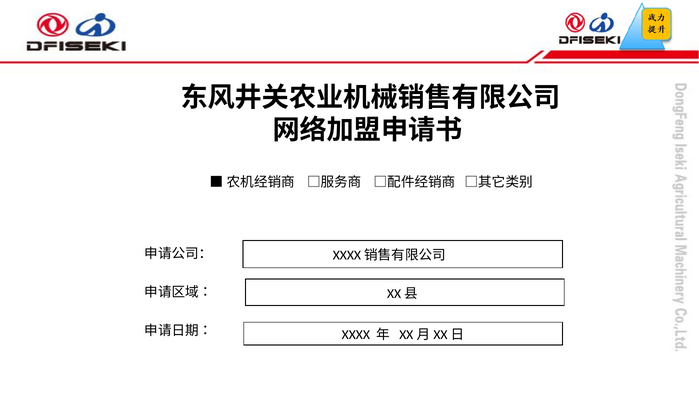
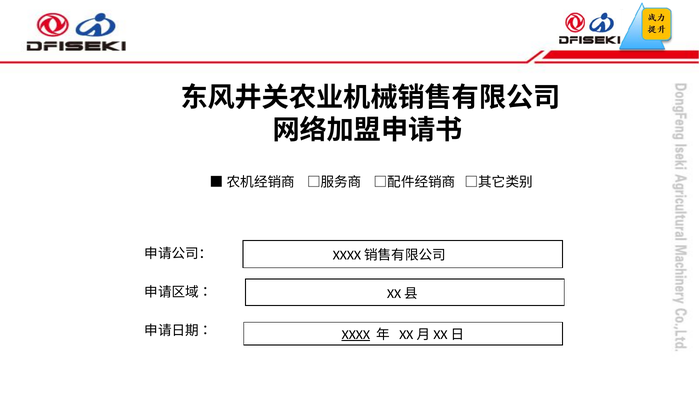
XXXX underline: none -> present
